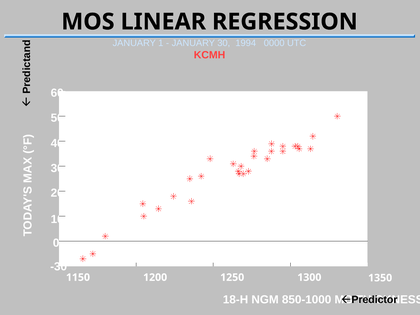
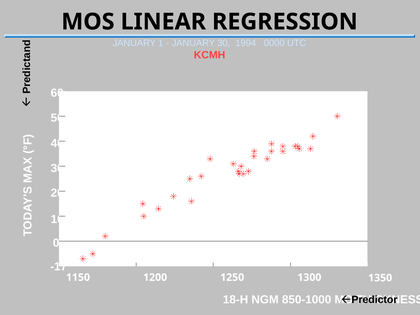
-30: -30 -> -17
